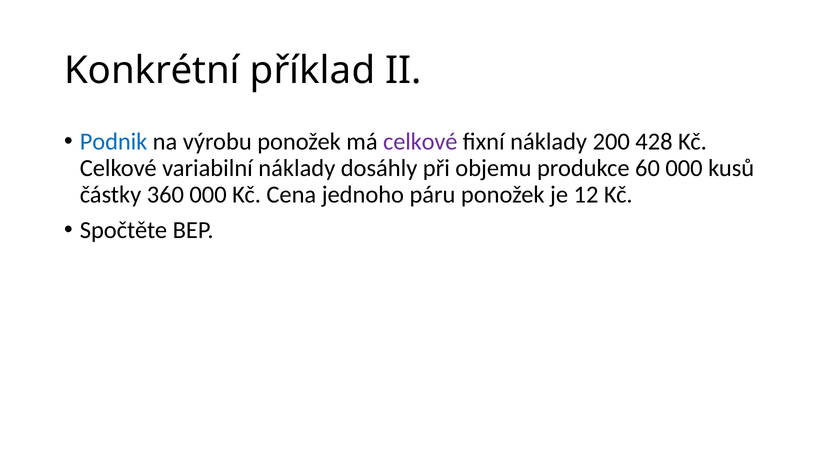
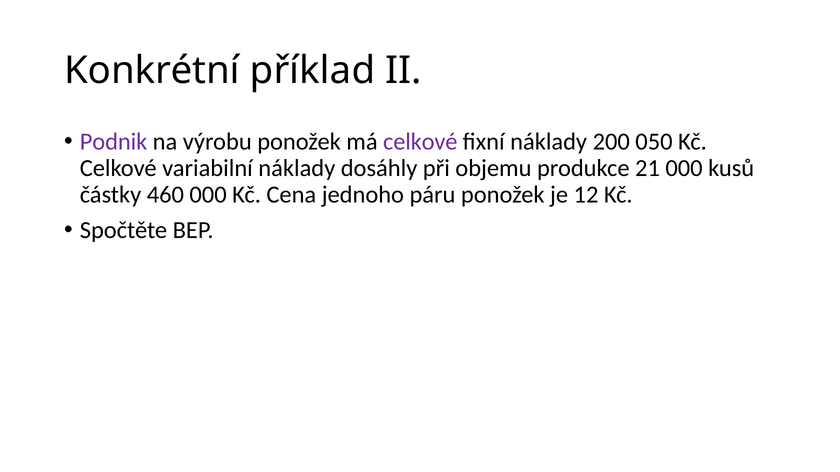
Podnik colour: blue -> purple
428: 428 -> 050
60: 60 -> 21
360: 360 -> 460
